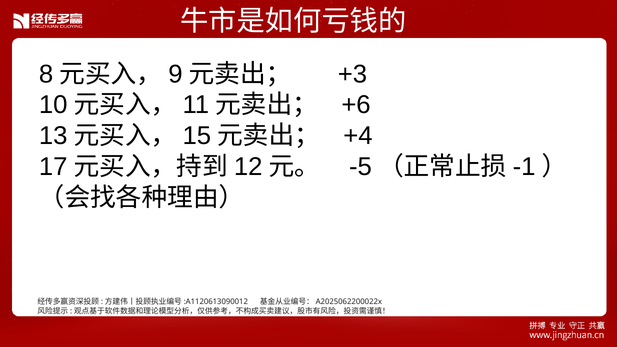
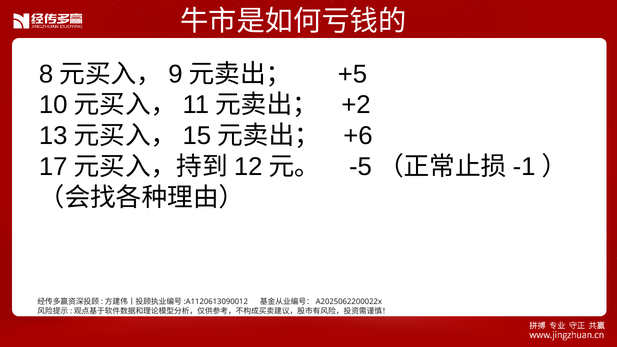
+3: +3 -> +5
+6: +6 -> +2
+4: +4 -> +6
